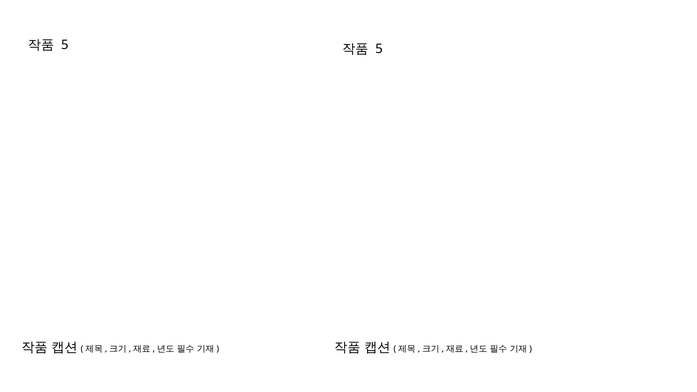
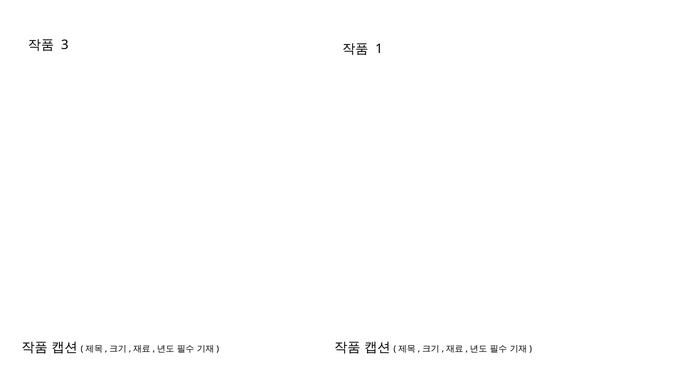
5 at (65, 45): 5 -> 3
5 at (379, 49): 5 -> 1
